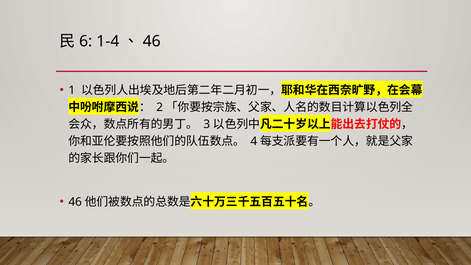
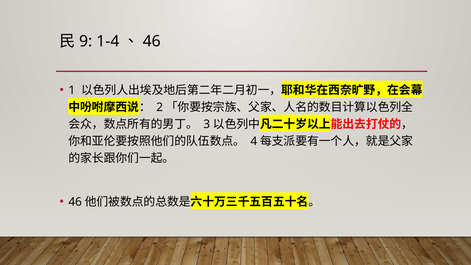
6: 6 -> 9
